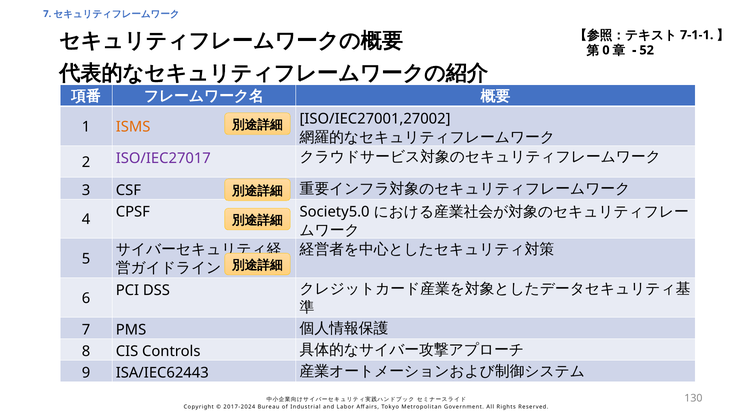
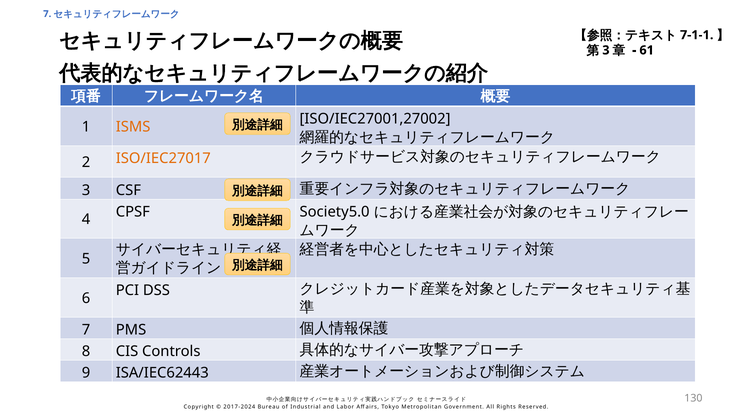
0 at (606, 50): 0 -> 3
52: 52 -> 61
ISO/IEC27017 colour: purple -> orange
